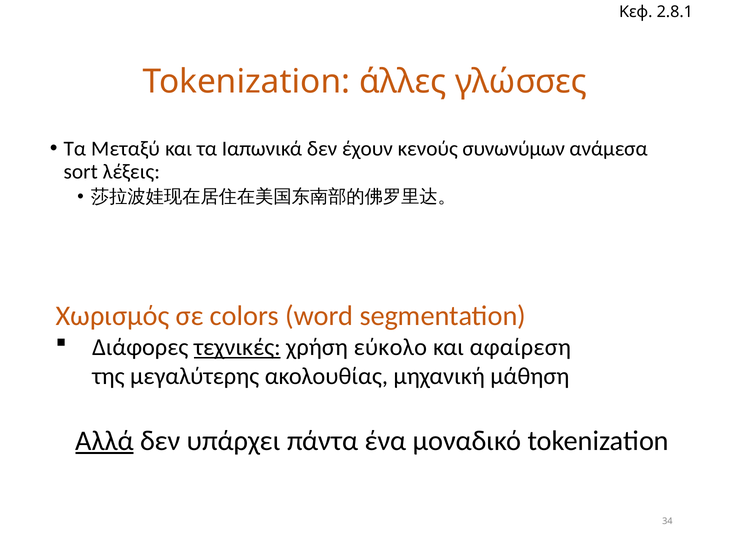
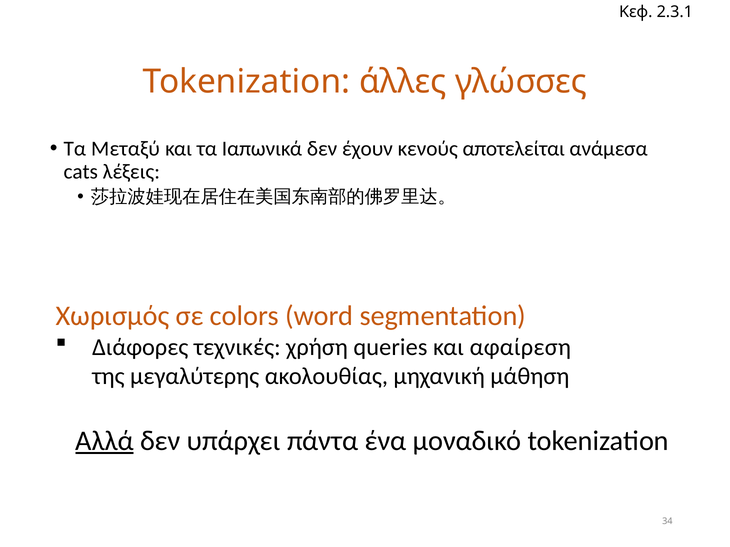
2.8.1: 2.8.1 -> 2.3.1
συνωνύμων: συνωνύμων -> αποτελείται
sort: sort -> cats
τεχνικές underline: present -> none
εύκολο: εύκολο -> queries
